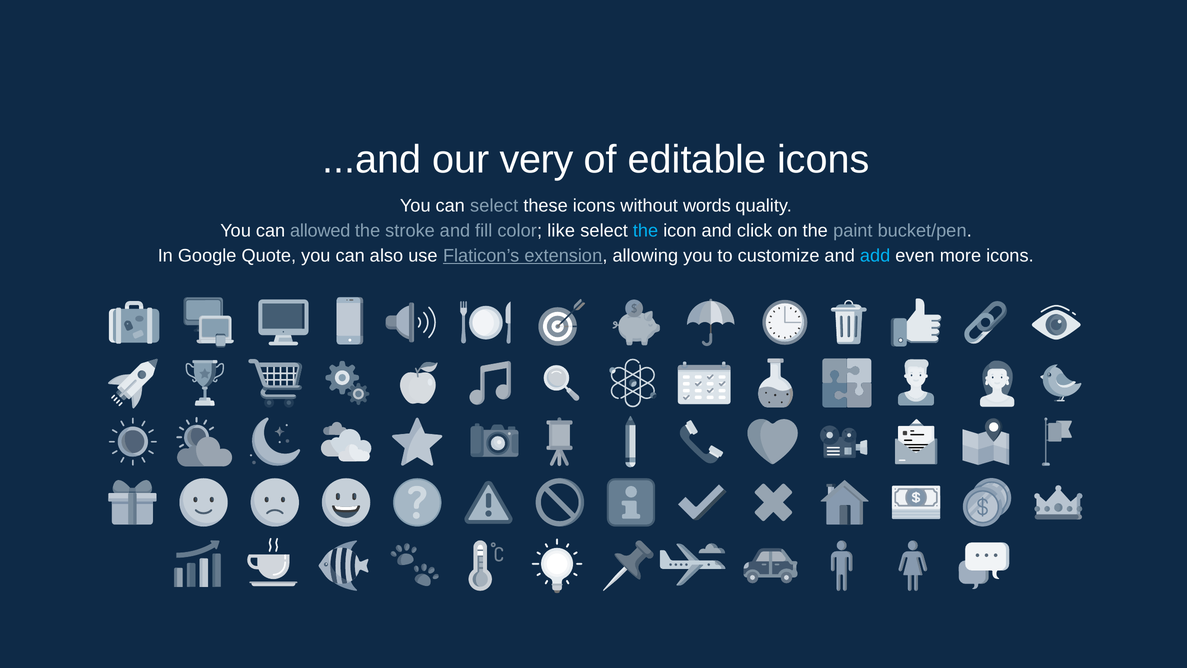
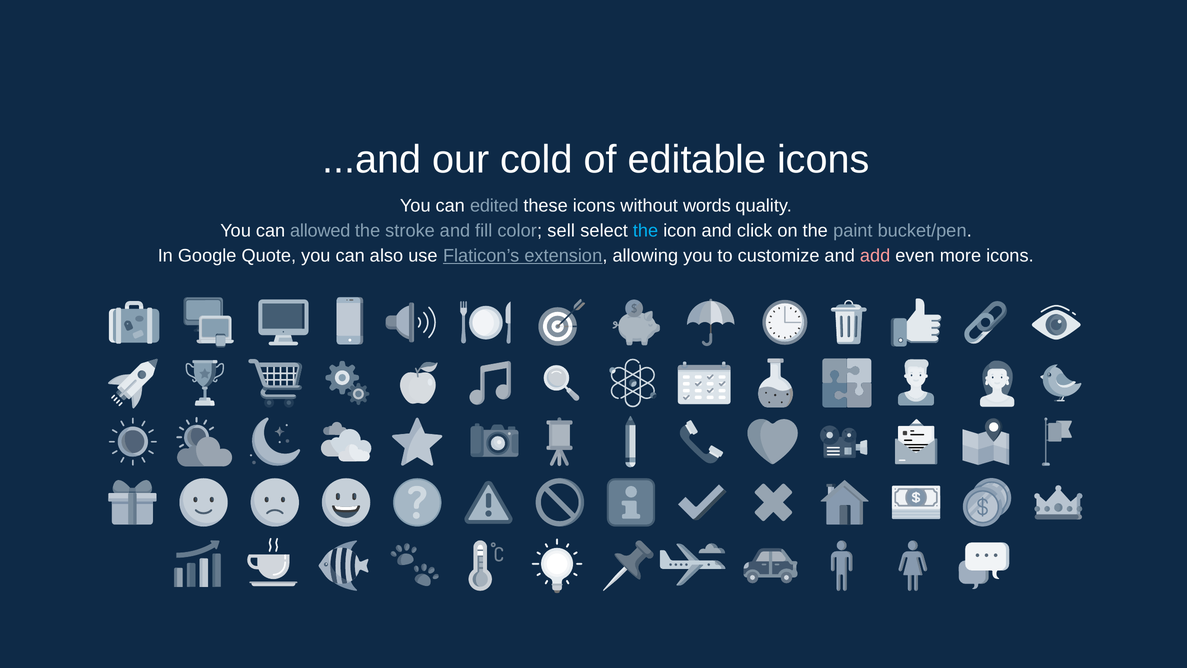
very: very -> cold
can select: select -> edited
like: like -> sell
add colour: light blue -> pink
